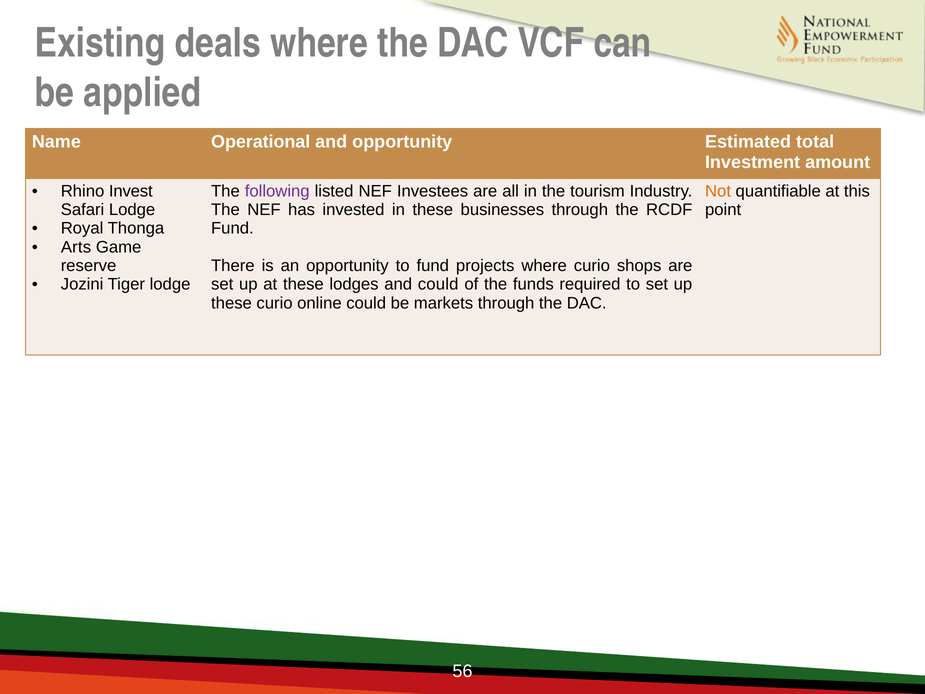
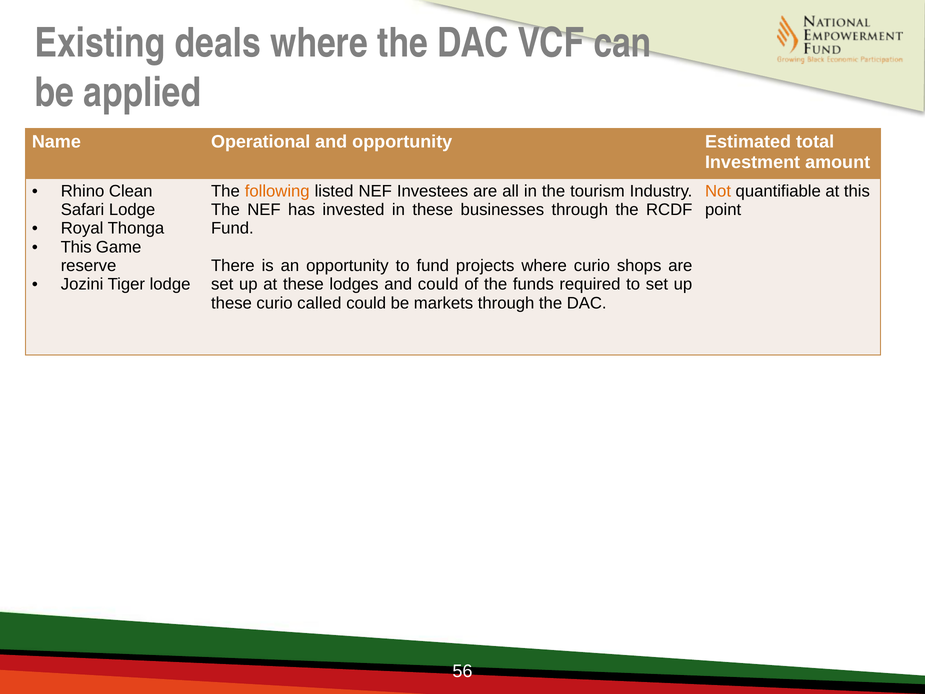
Invest: Invest -> Clean
following colour: purple -> orange
Arts at (76, 247): Arts -> This
online: online -> called
